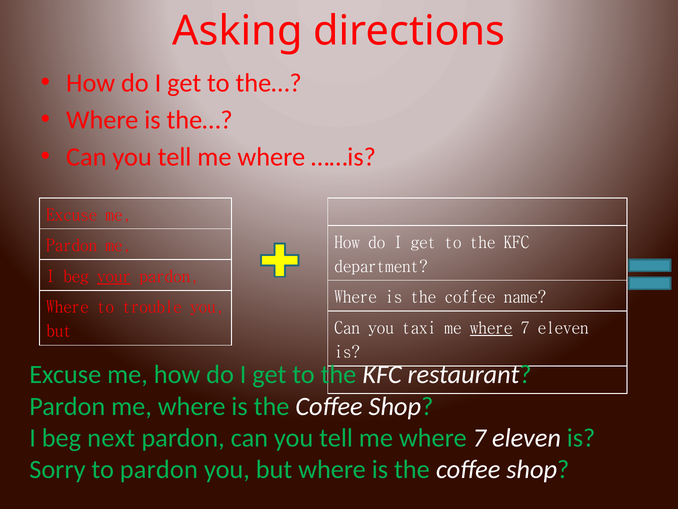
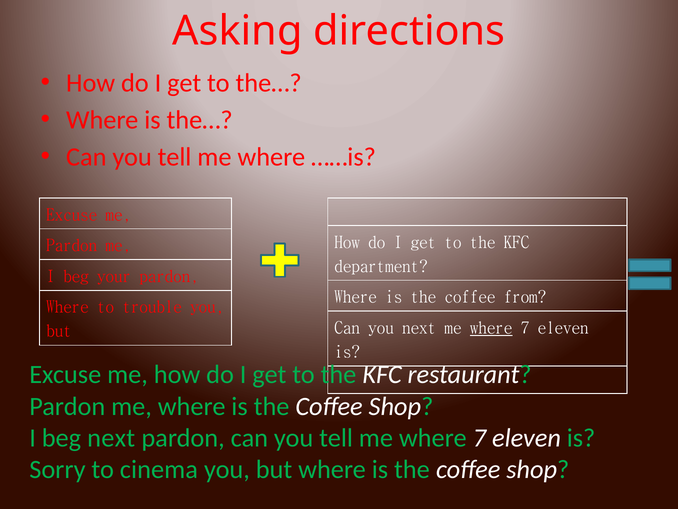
your underline: present -> none
name: name -> from
you taxi: taxi -> next
to pardon: pardon -> cinema
